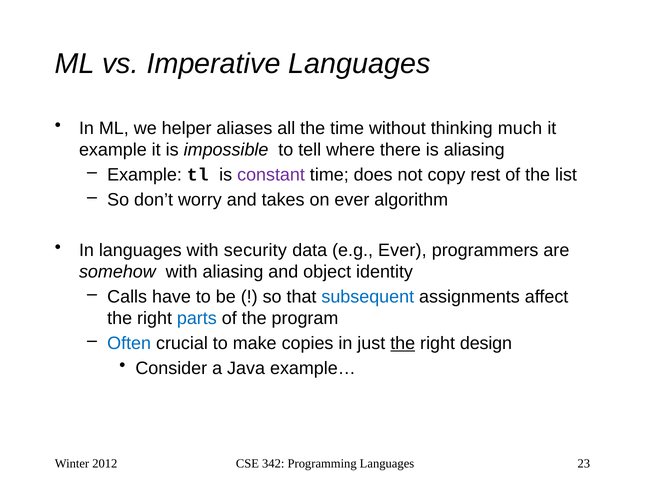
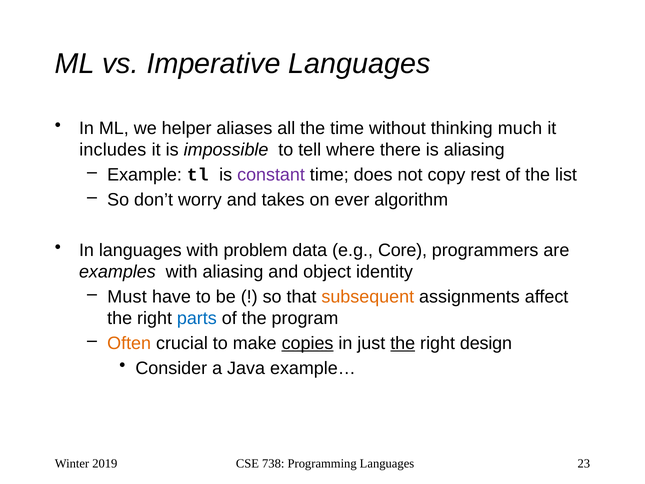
example at (113, 150): example -> includes
security: security -> problem
e.g Ever: Ever -> Core
somehow: somehow -> examples
Calls: Calls -> Must
subsequent colour: blue -> orange
Often colour: blue -> orange
copies underline: none -> present
2012: 2012 -> 2019
342: 342 -> 738
